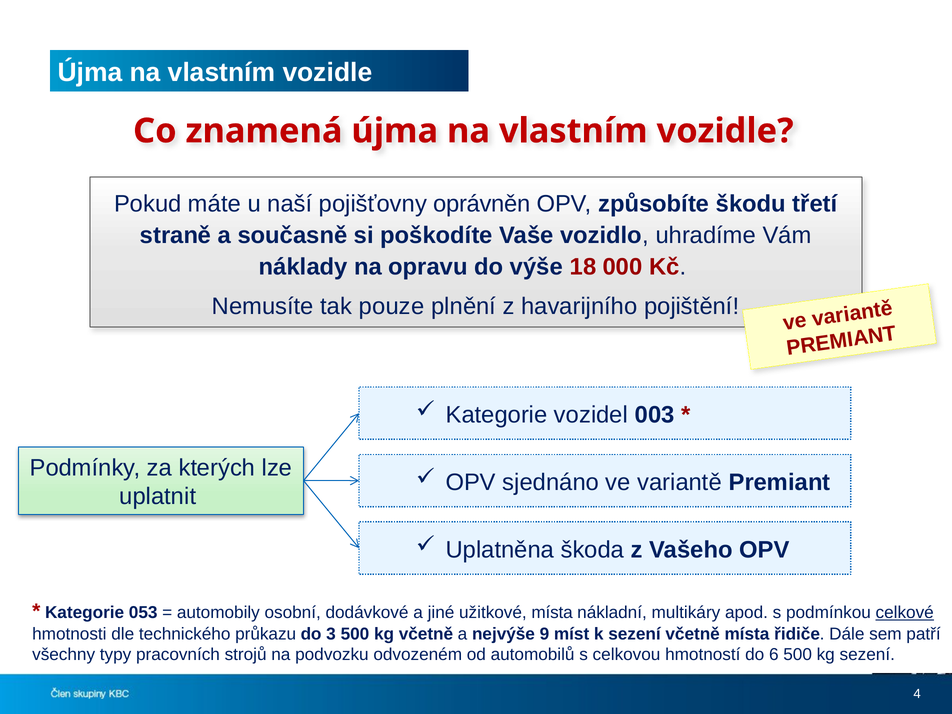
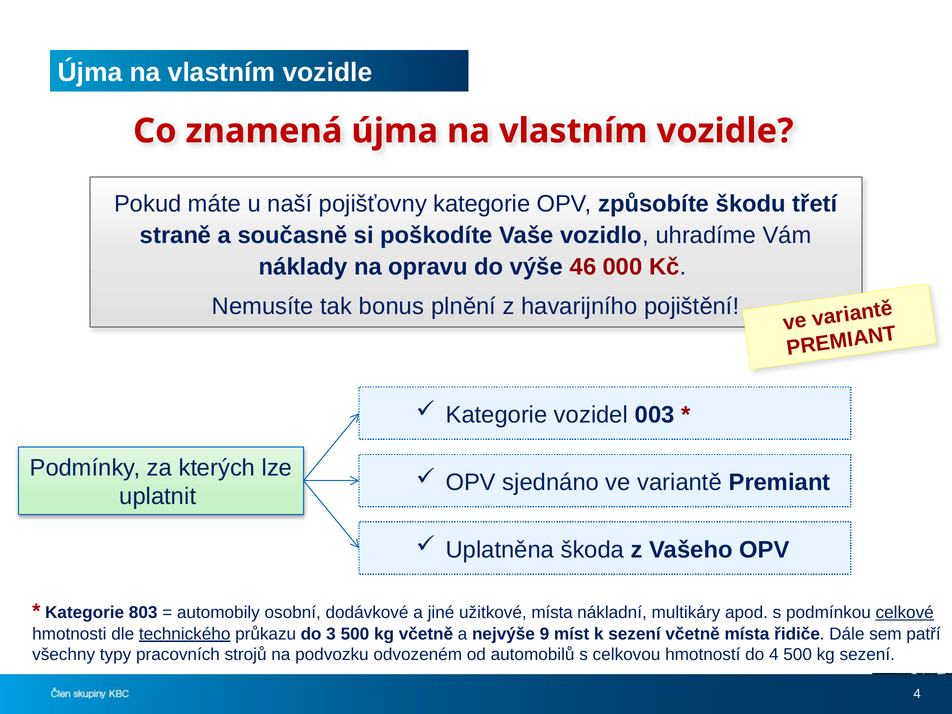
pojišťovny oprávněn: oprávněn -> kategorie
18: 18 -> 46
pouze: pouze -> bonus
053: 053 -> 803
technického underline: none -> present
do 6: 6 -> 4
